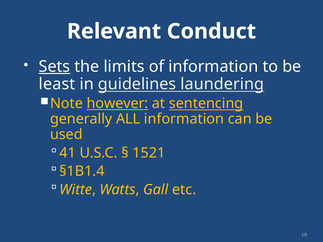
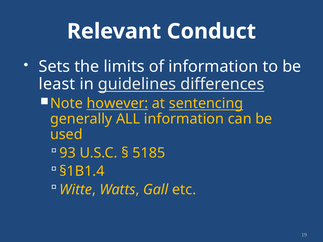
Sets underline: present -> none
laundering: laundering -> differences
41: 41 -> 93
1521: 1521 -> 5185
